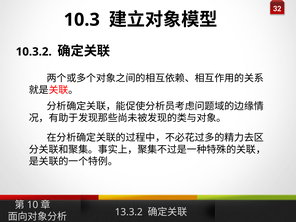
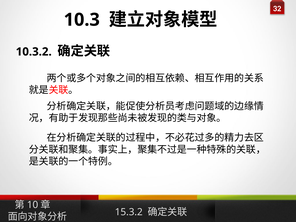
13.3.2: 13.3.2 -> 15.3.2
